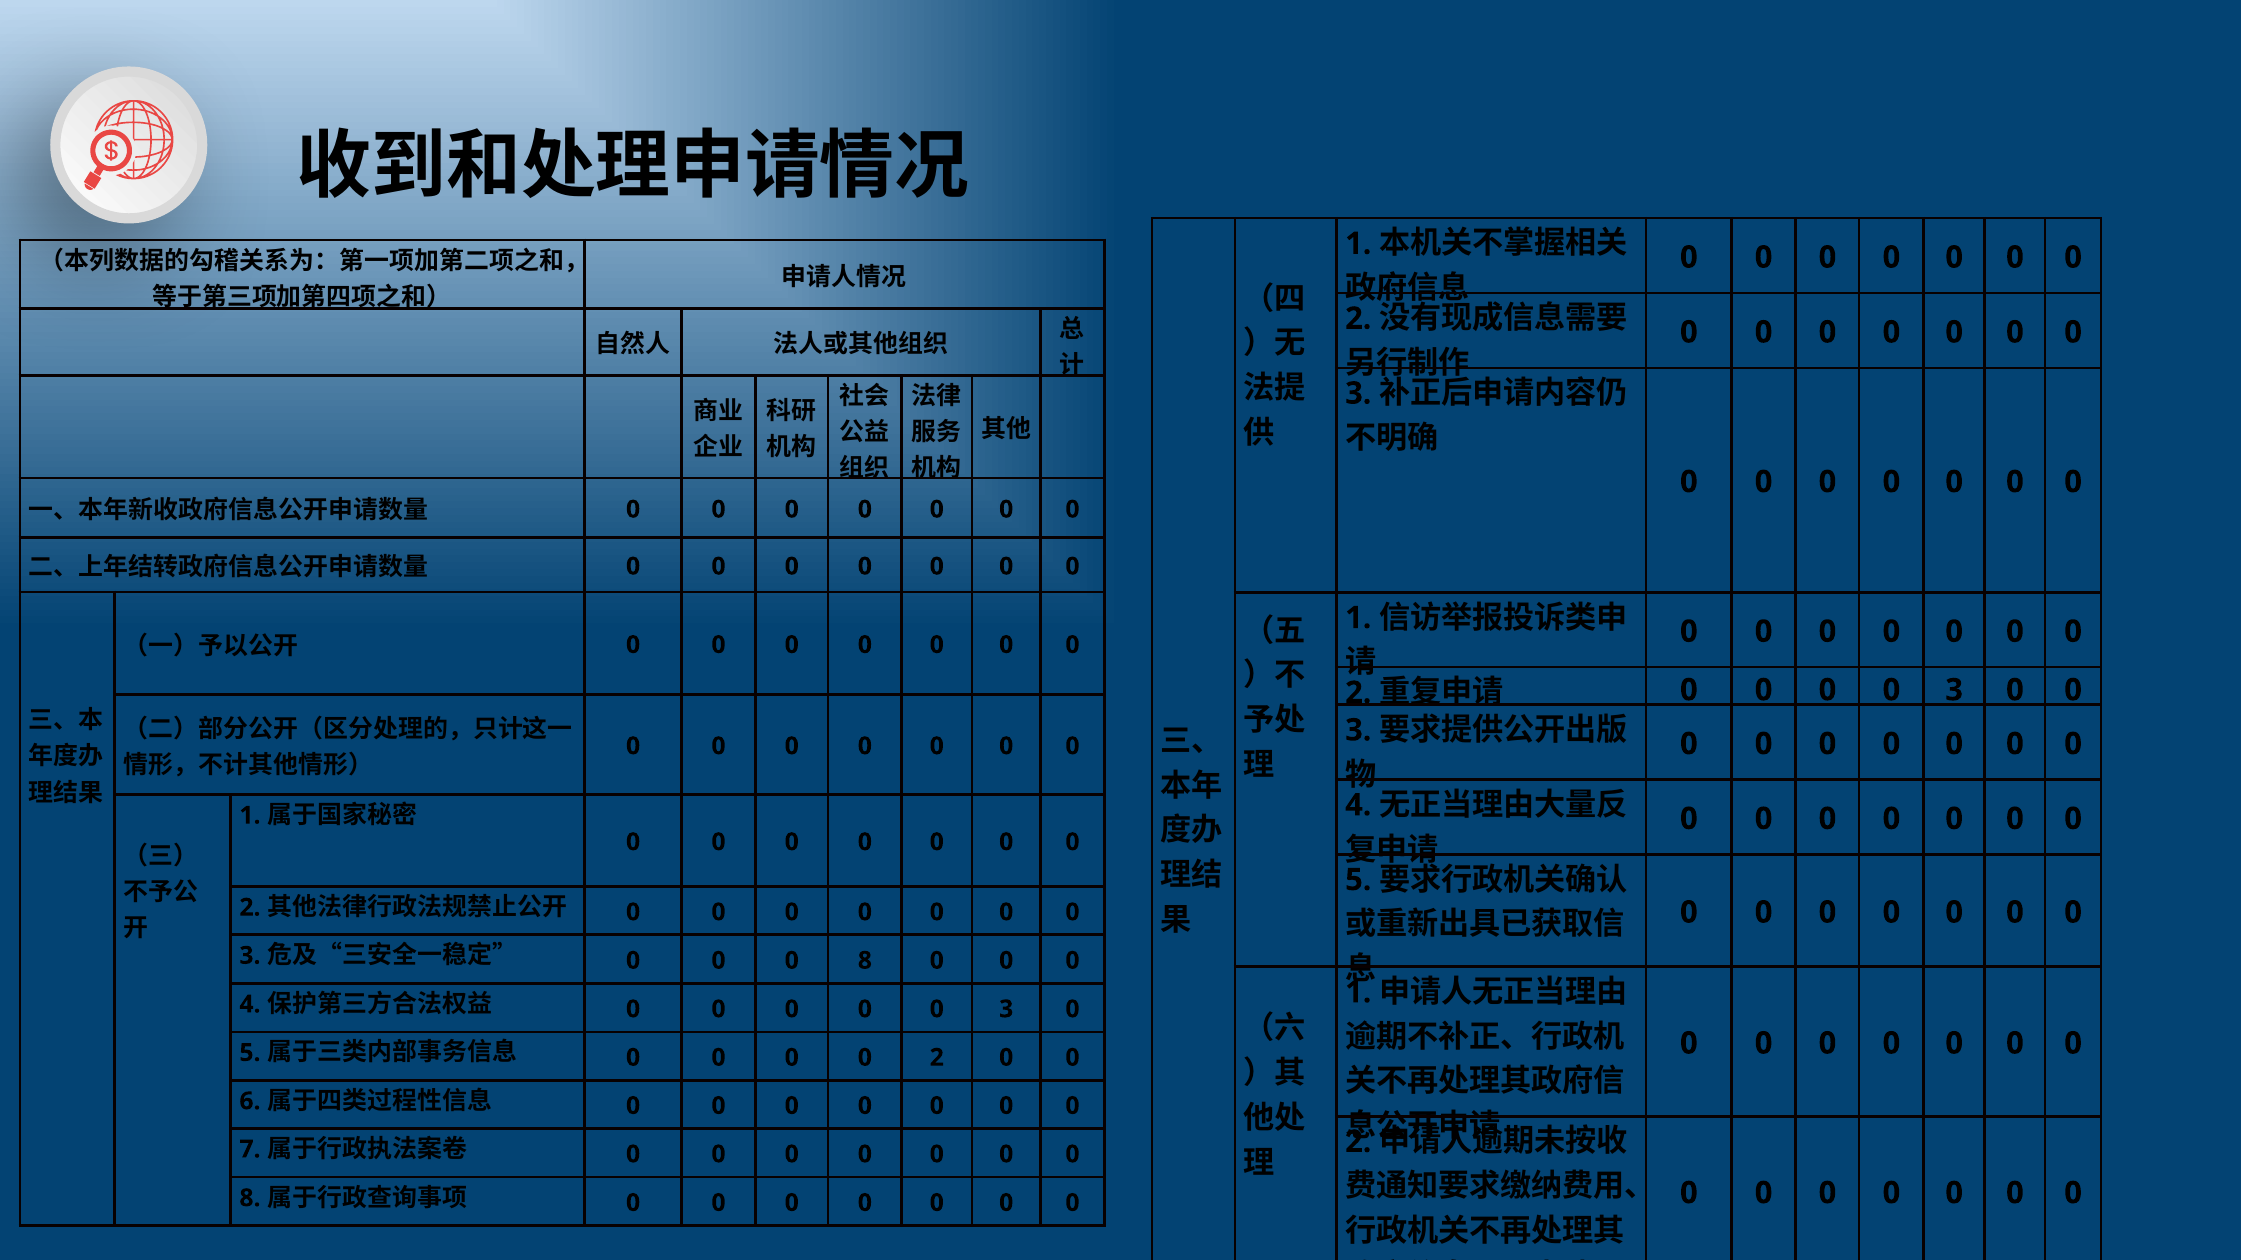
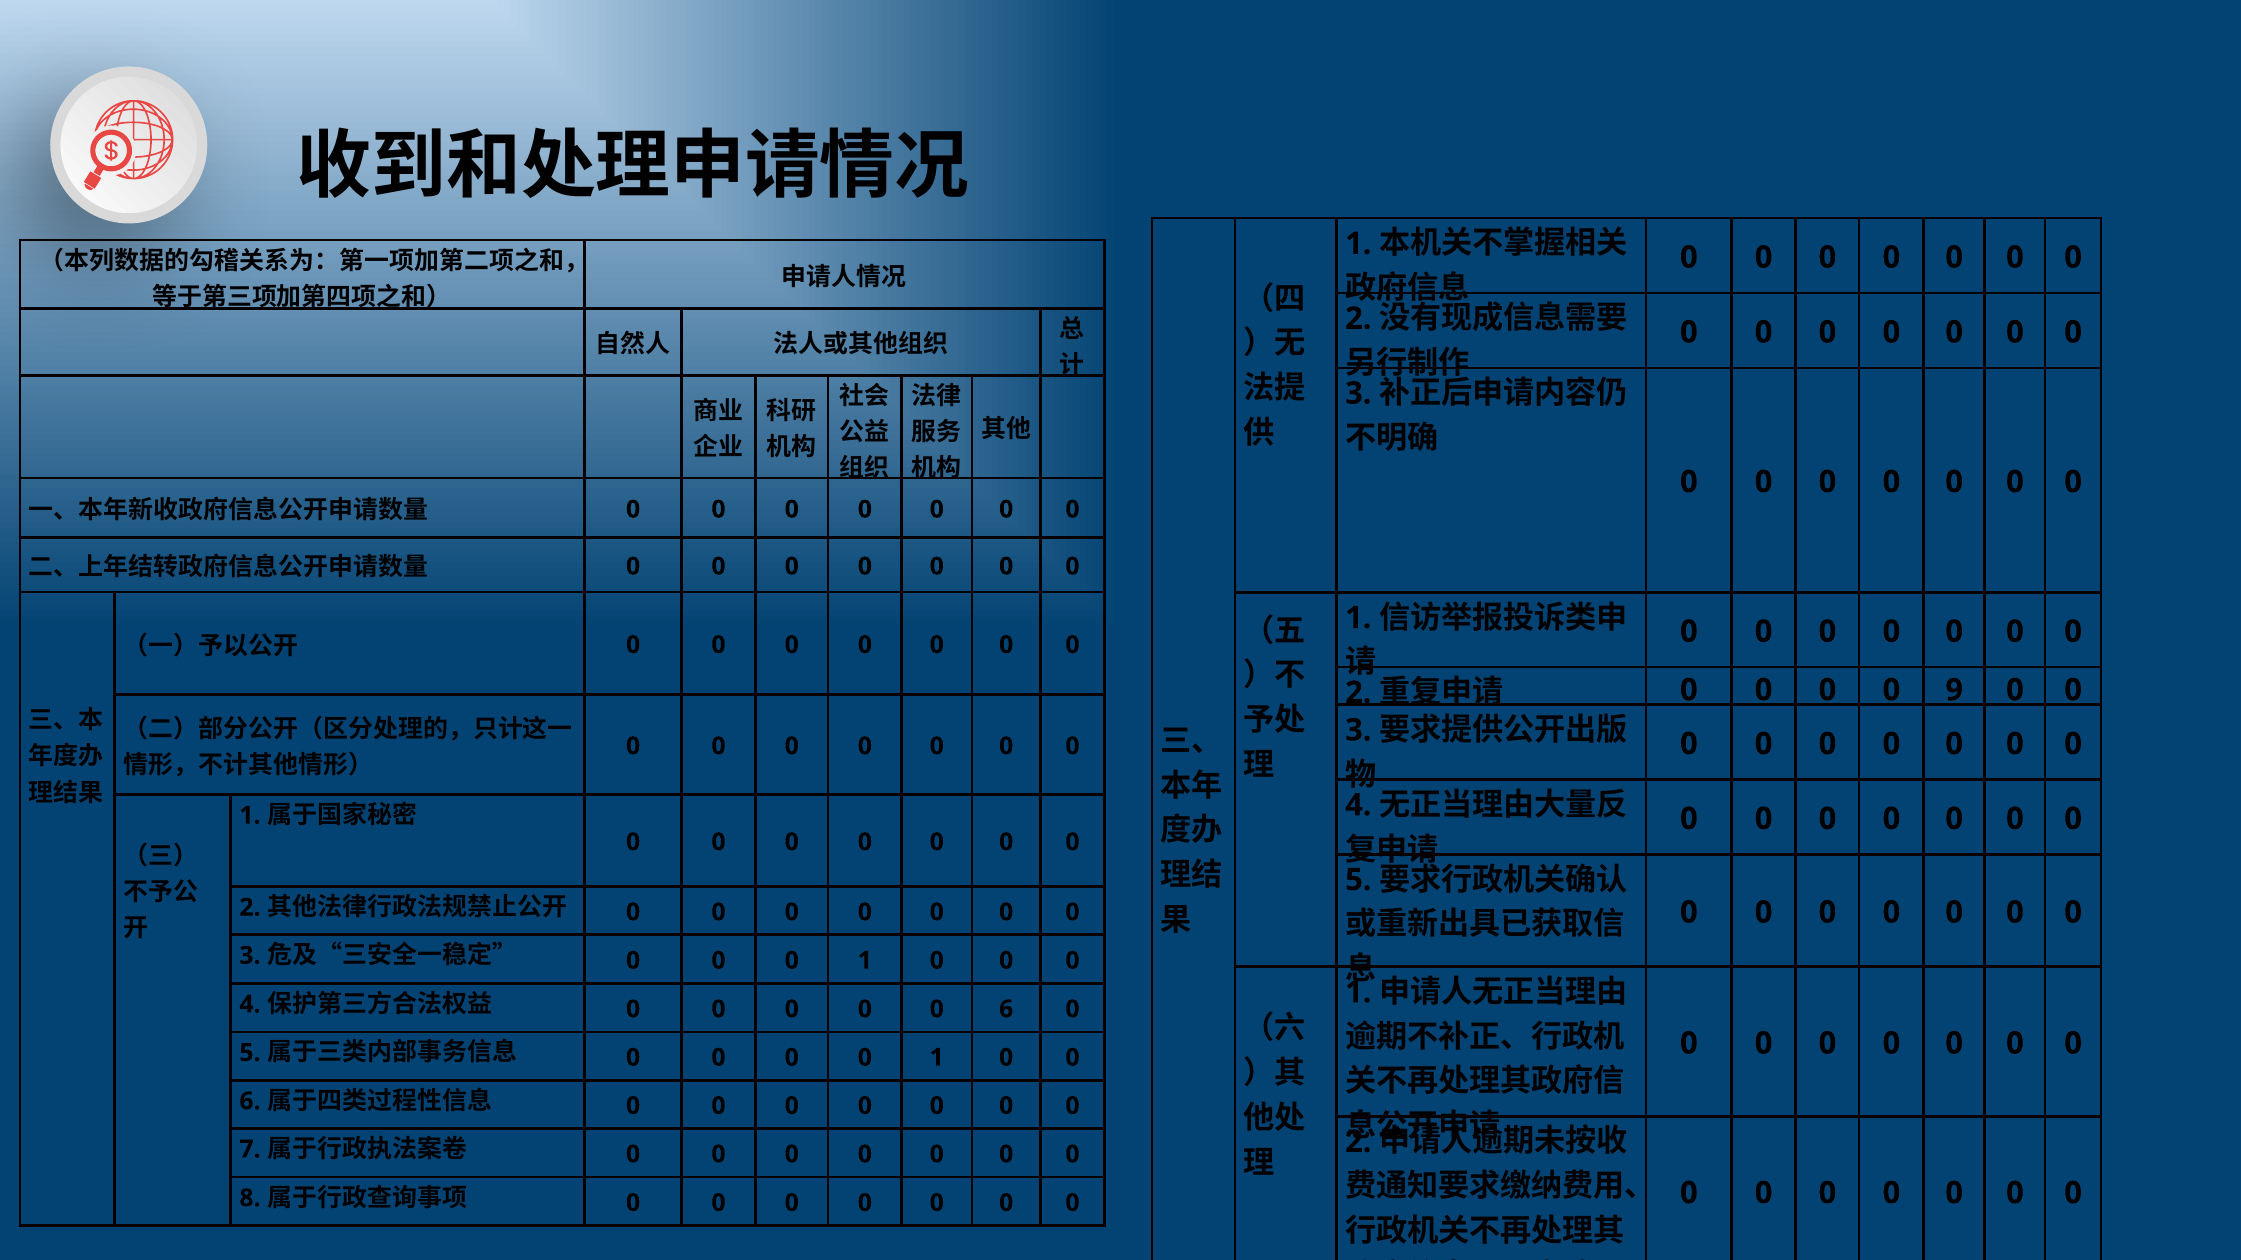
3 at (1954, 690): 3 -> 9
8 at (865, 961): 8 -> 1
3 at (1006, 1010): 3 -> 6
2 at (937, 1058): 2 -> 1
